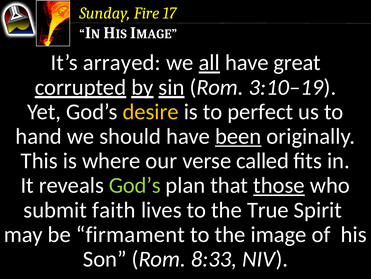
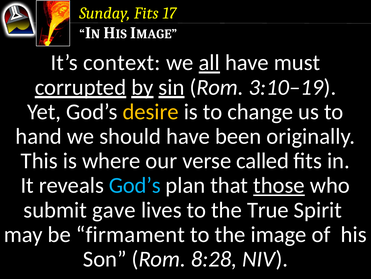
Sunday Fire: Fire -> Fits
arrayed: arrayed -> context
great: great -> must
perfect: perfect -> change
been underline: present -> none
God’s at (135, 185) colour: light green -> light blue
faith: faith -> gave
8:33: 8:33 -> 8:28
